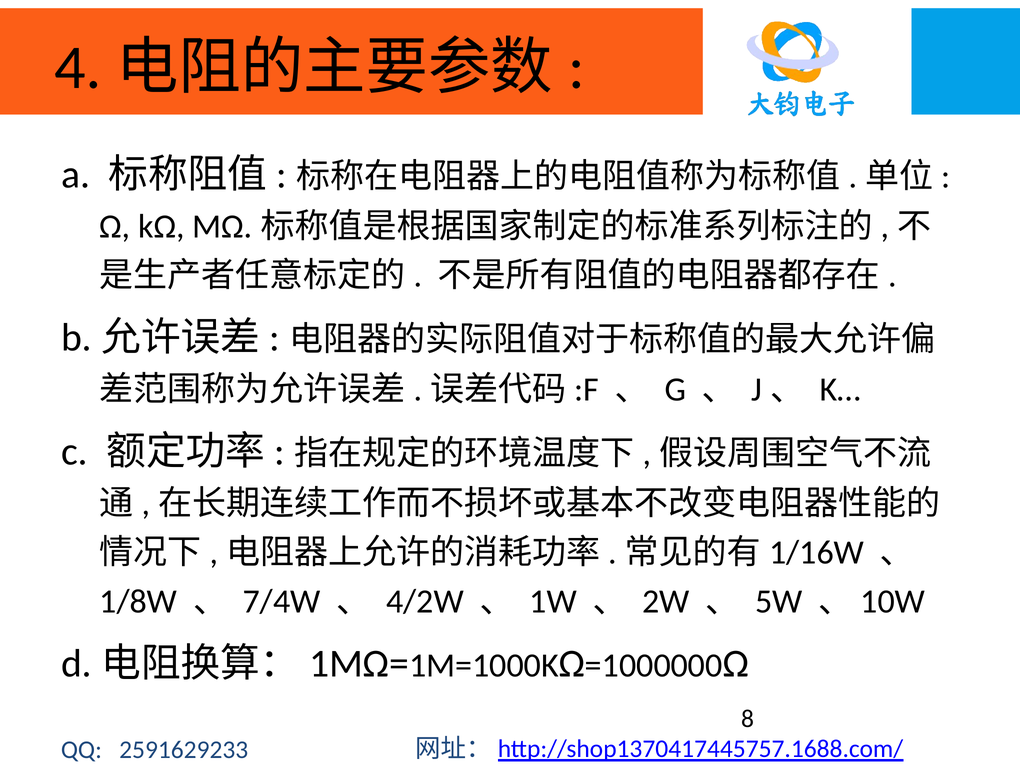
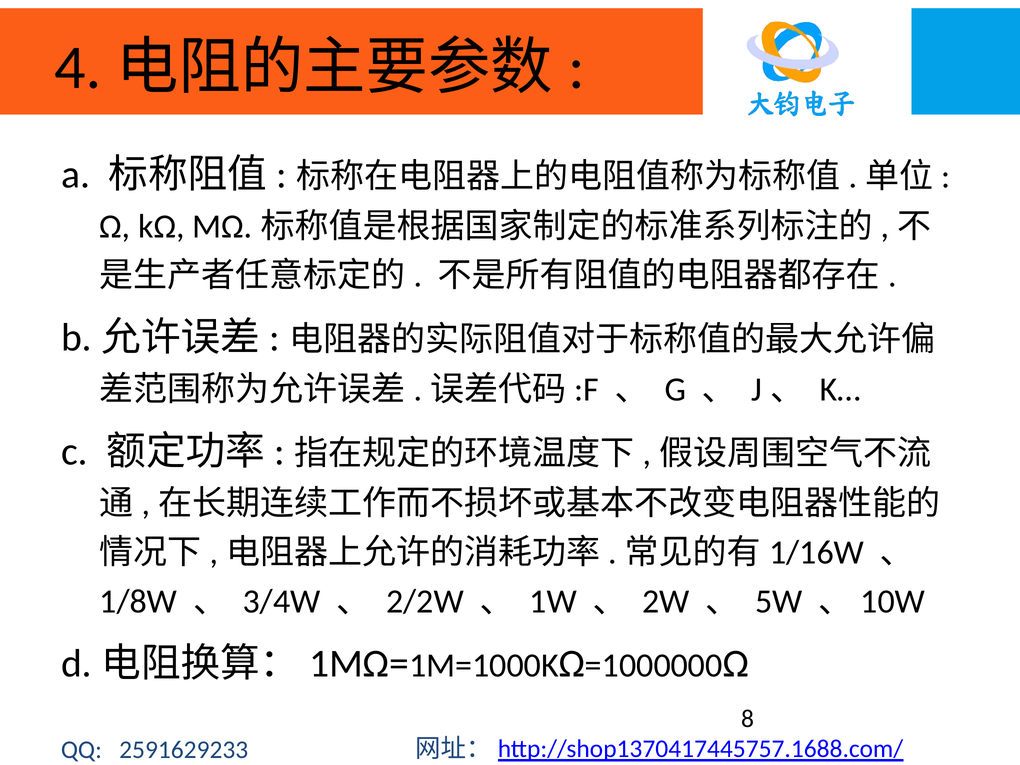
7/4W: 7/4W -> 3/4W
4/2W: 4/2W -> 2/2W
